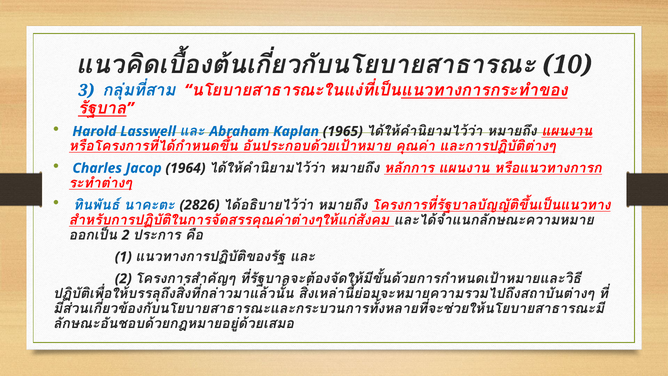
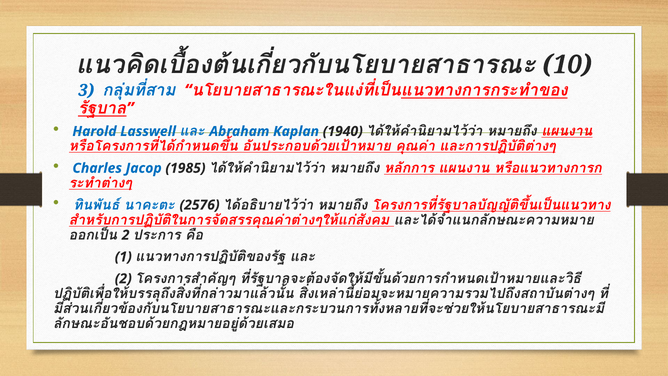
1965: 1965 -> 1940
1964: 1964 -> 1985
2826: 2826 -> 2576
